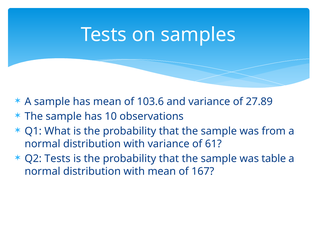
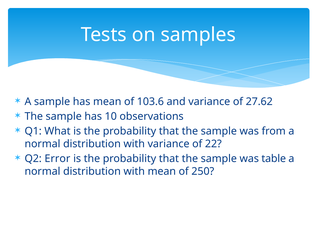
27.89: 27.89 -> 27.62
61: 61 -> 22
Q2 Tests: Tests -> Error
167: 167 -> 250
